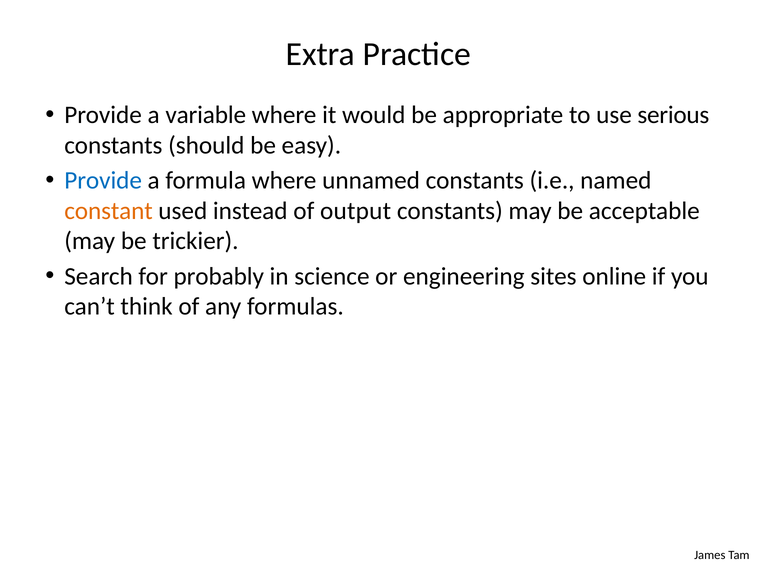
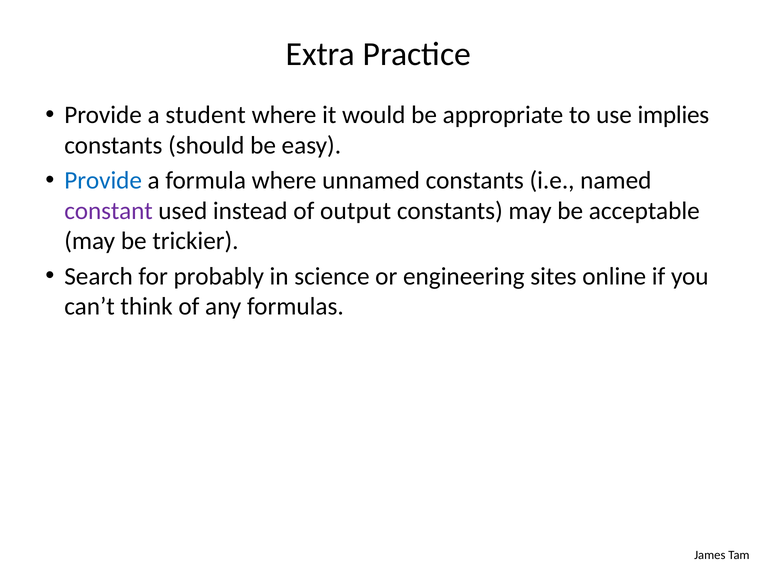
variable: variable -> student
serious: serious -> implies
constant colour: orange -> purple
